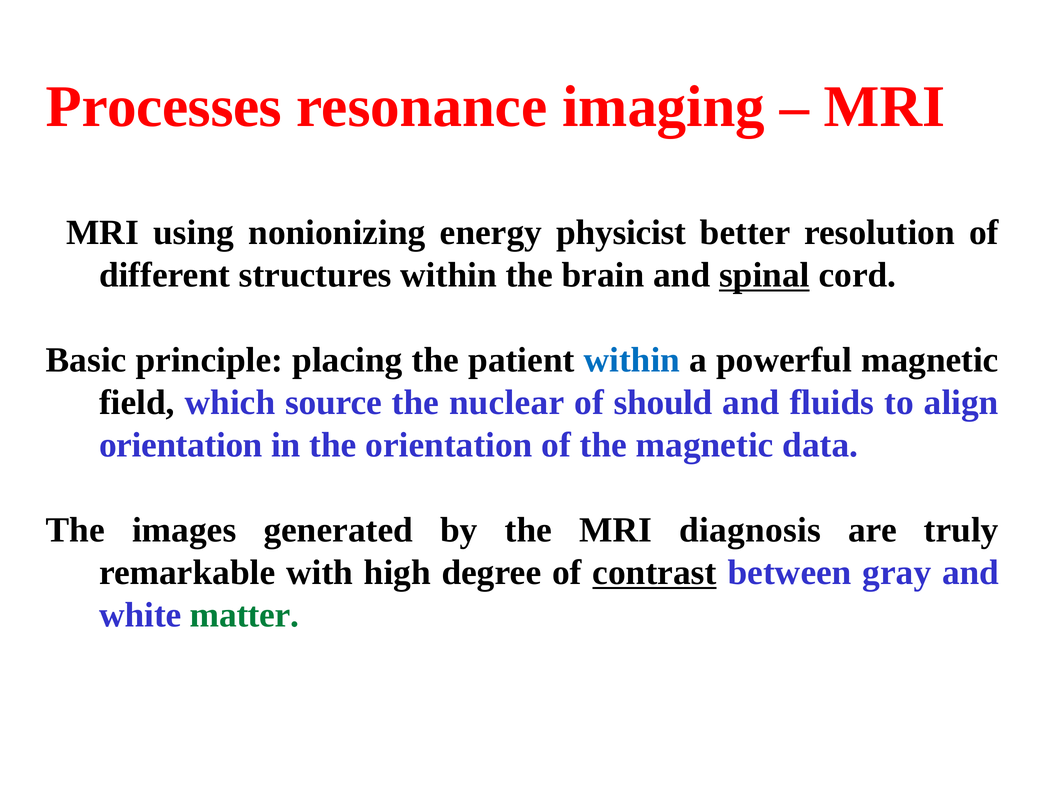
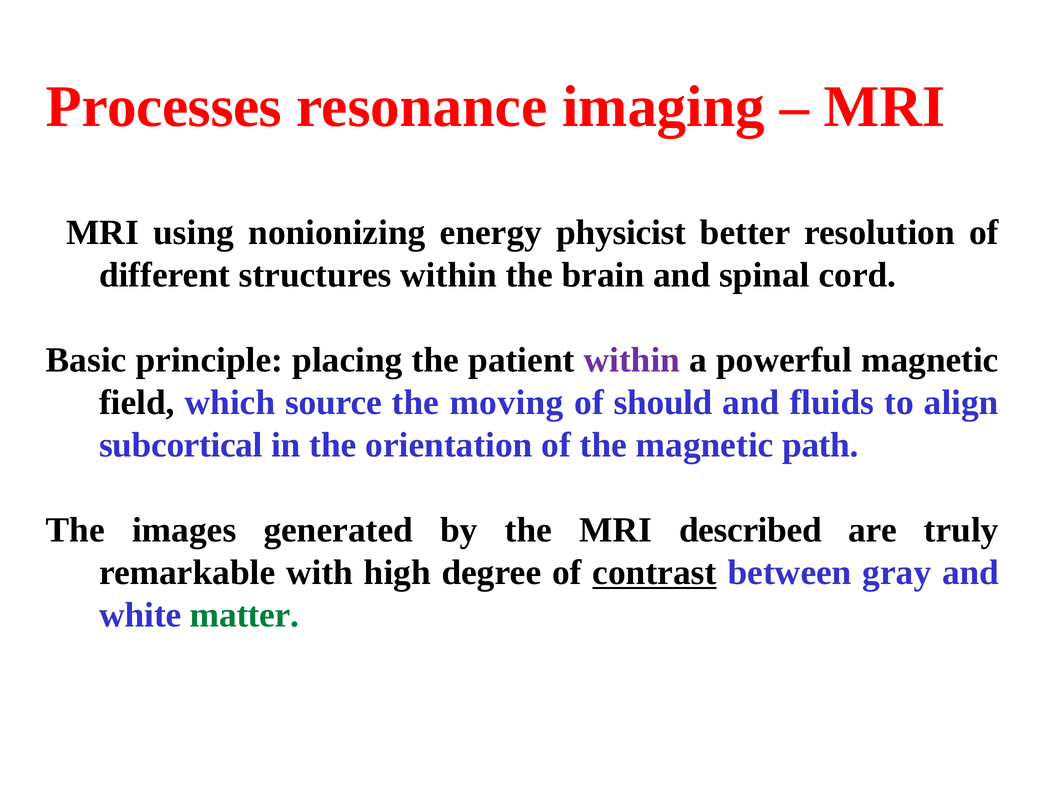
spinal underline: present -> none
within at (632, 360) colour: blue -> purple
nuclear: nuclear -> moving
orientation at (181, 445): orientation -> subcortical
data: data -> path
diagnosis: diagnosis -> described
